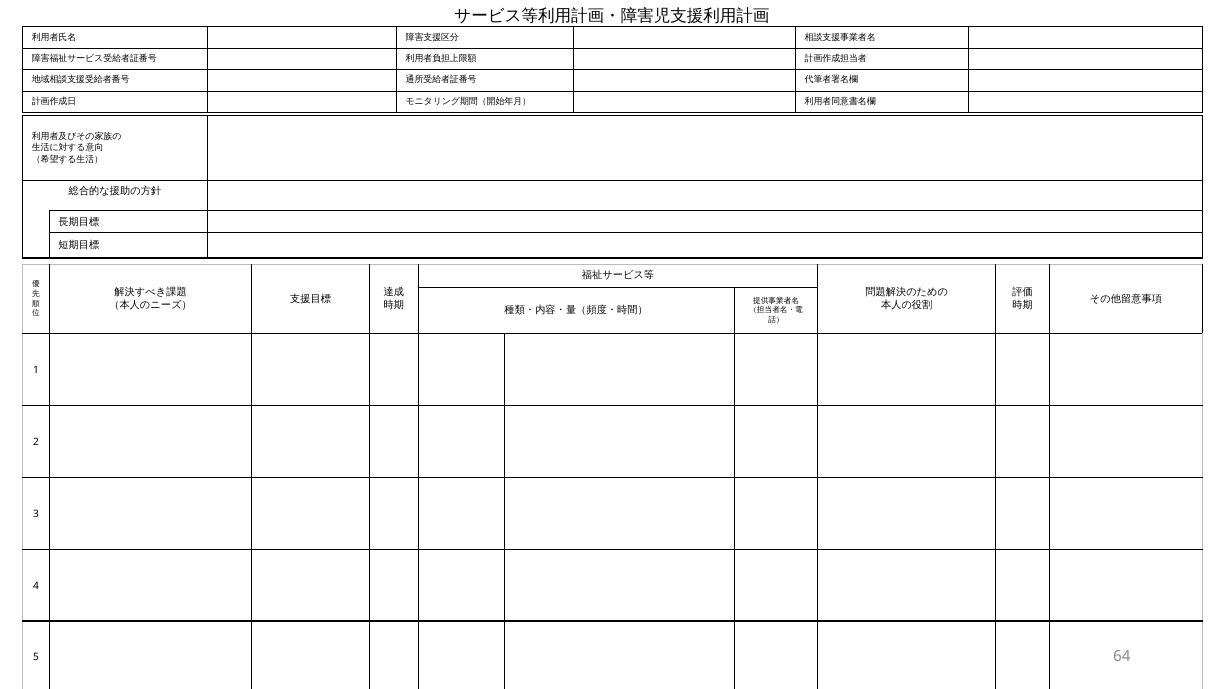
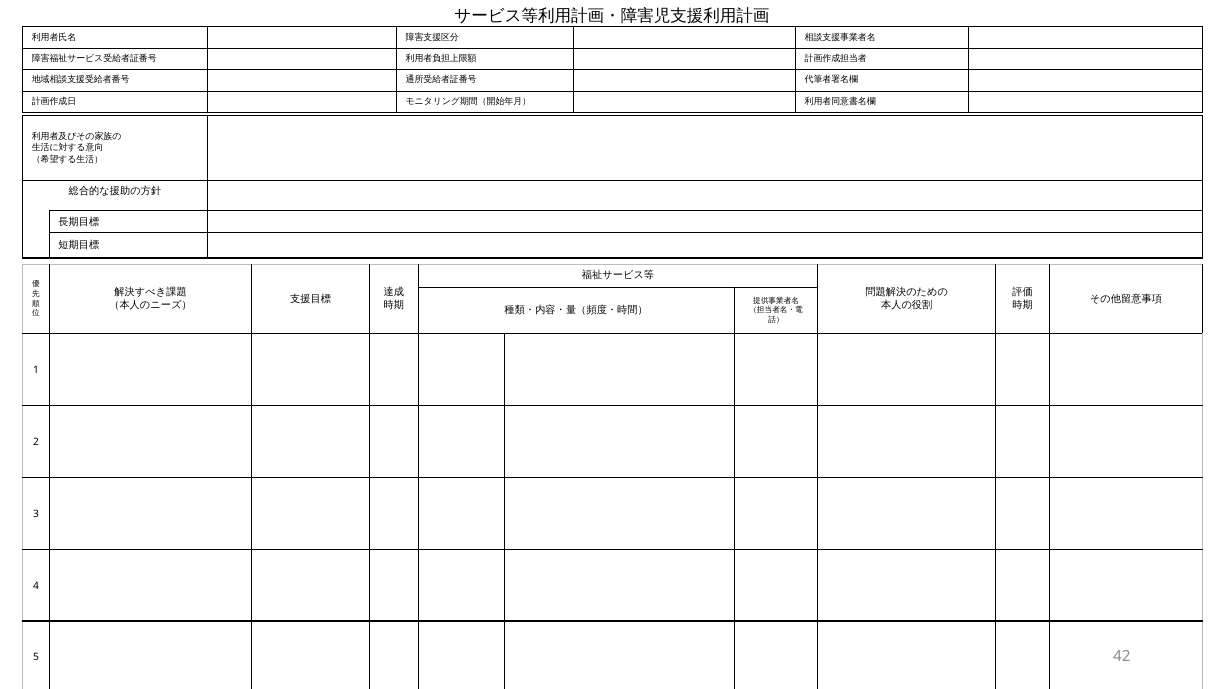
64: 64 -> 42
